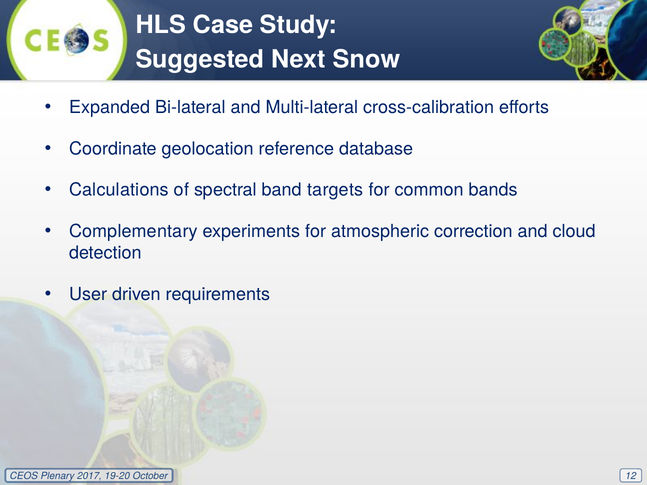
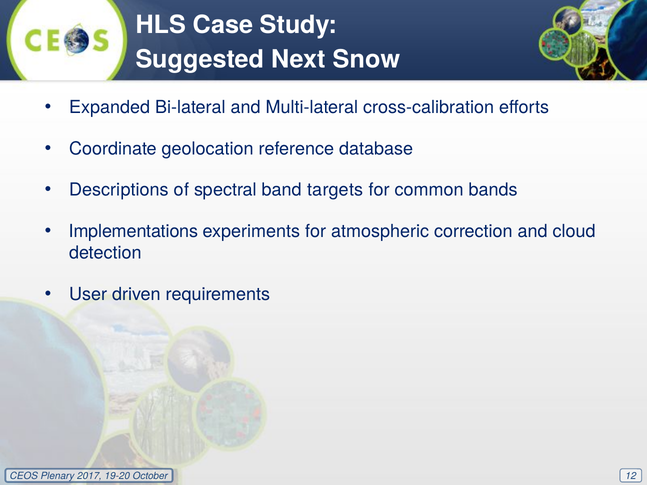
Calculations: Calculations -> Descriptions
Complementary: Complementary -> Implementations
